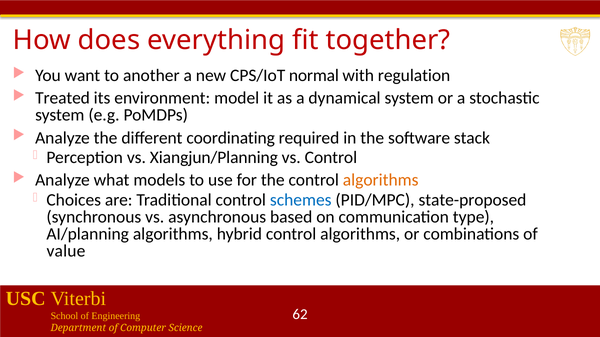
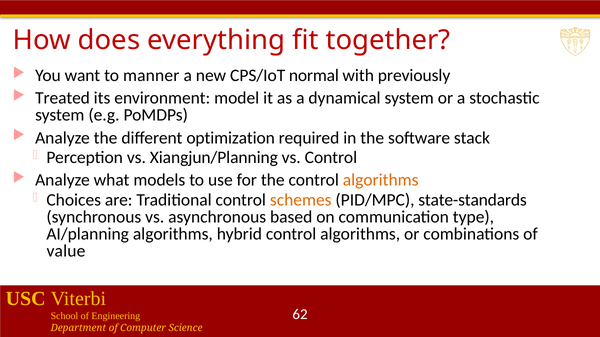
another: another -> manner
regulation: regulation -> previously
coordinating: coordinating -> optimization
schemes colour: blue -> orange
state-proposed: state-proposed -> state-standards
